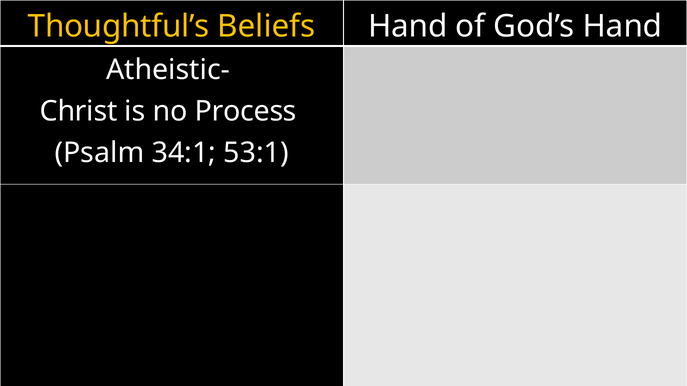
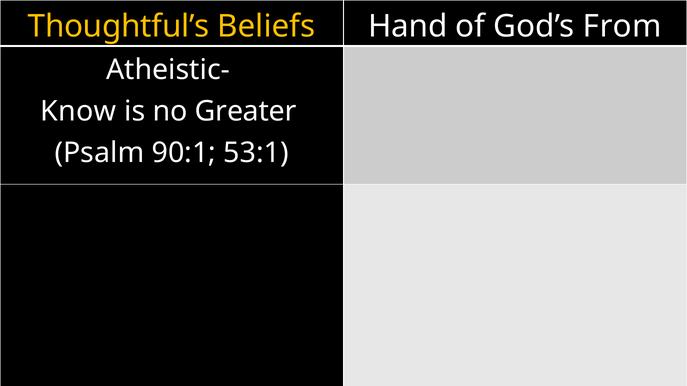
God’s Hand: Hand -> From
Christ: Christ -> Know
Process: Process -> Greater
34:1: 34:1 -> 90:1
